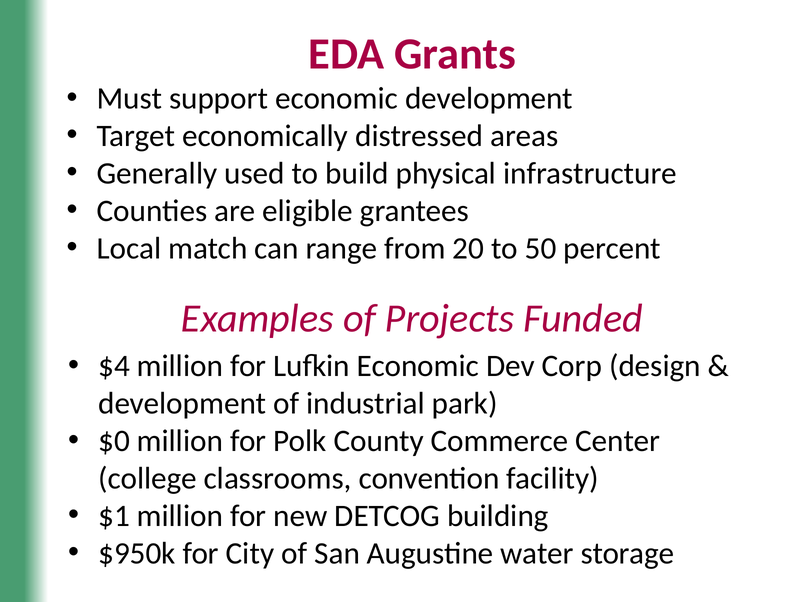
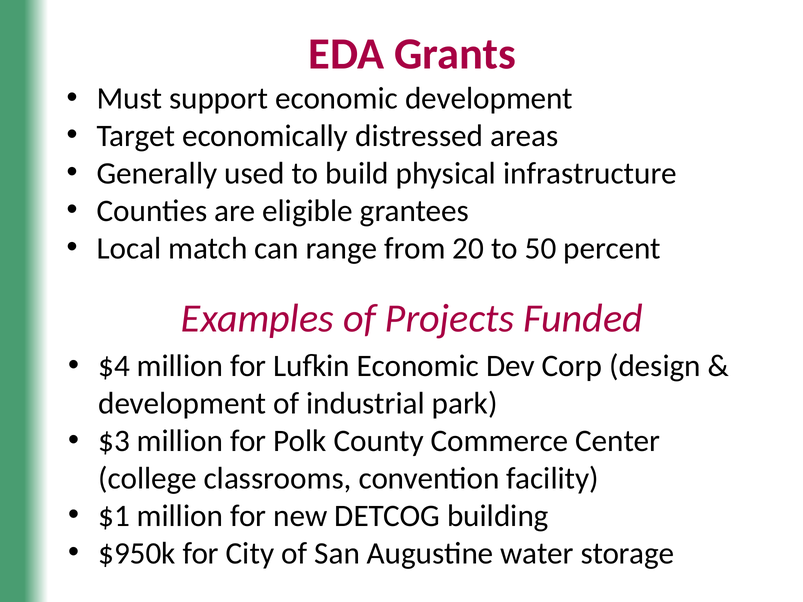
$0: $0 -> $3
